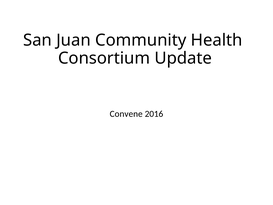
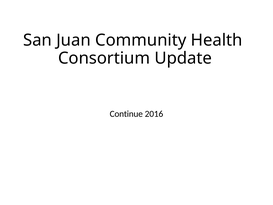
Convene: Convene -> Continue
